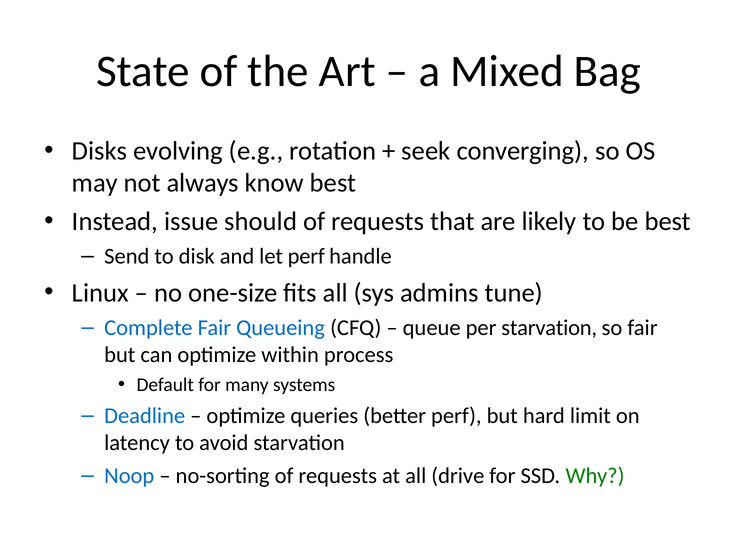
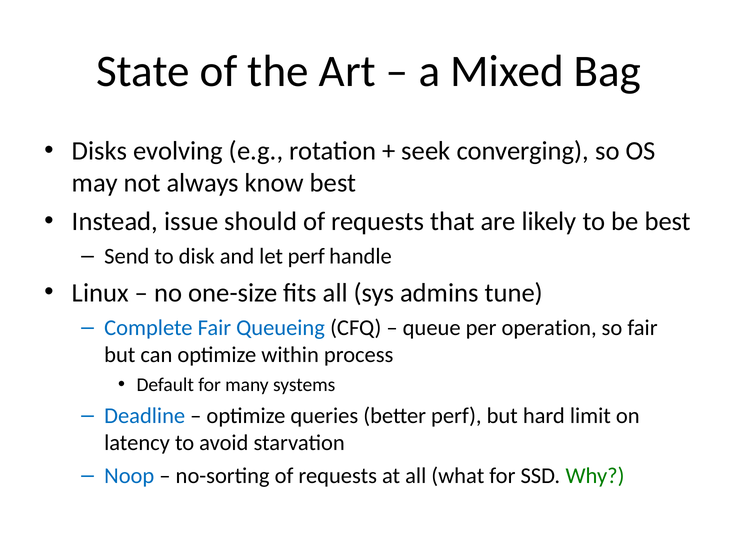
per starvation: starvation -> operation
drive: drive -> what
